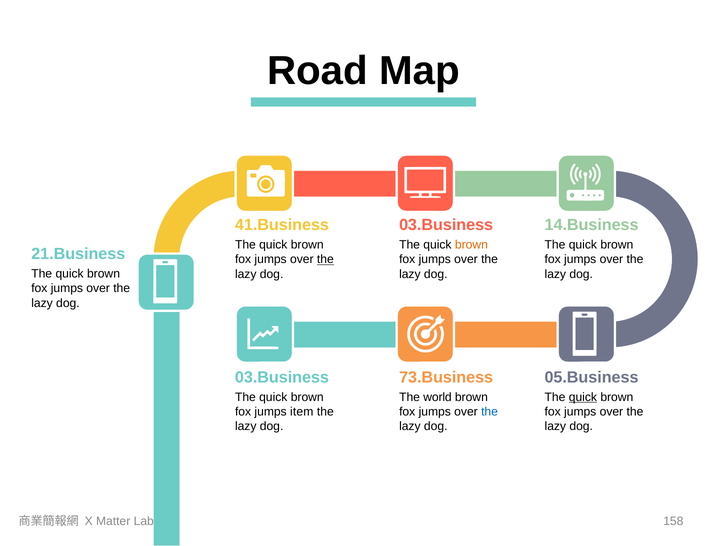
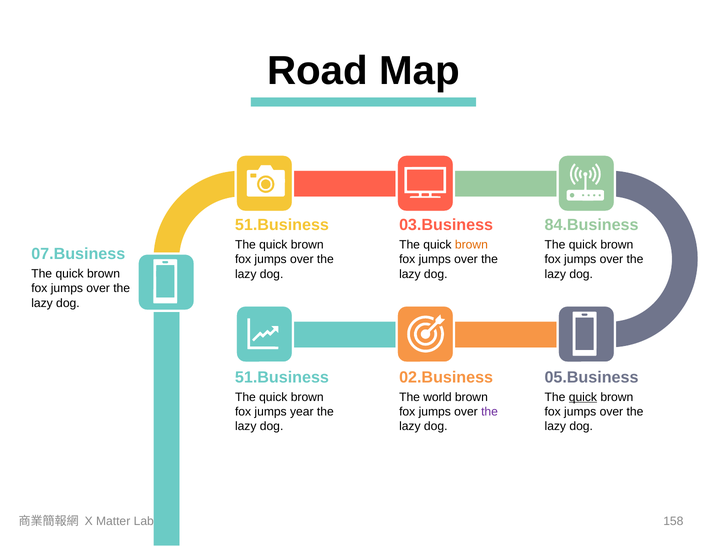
41.Business at (282, 225): 41.Business -> 51.Business
14.Business: 14.Business -> 84.Business
21.Business: 21.Business -> 07.Business
the at (325, 259) underline: present -> none
03.Business at (282, 377): 03.Business -> 51.Business
73.Business: 73.Business -> 02.Business
item: item -> year
the at (490, 411) colour: blue -> purple
